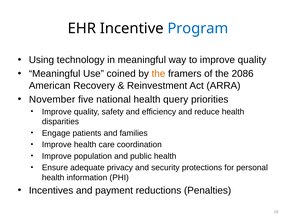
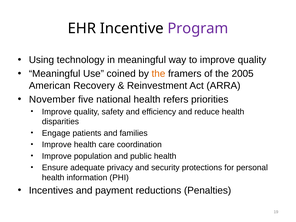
Program colour: blue -> purple
2086: 2086 -> 2005
query: query -> refers
